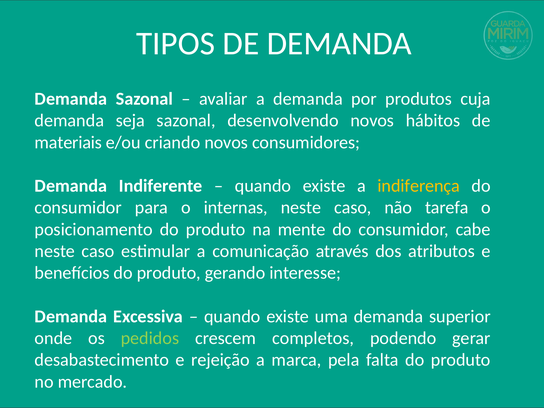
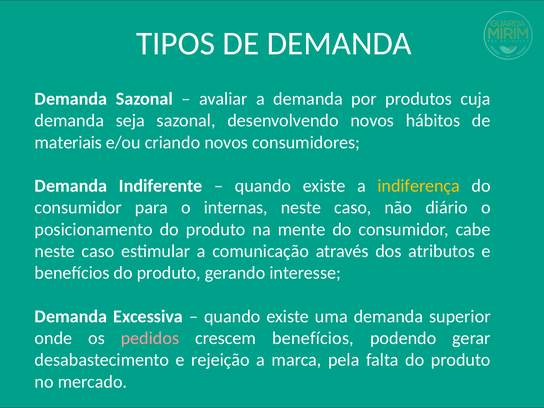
tarefa: tarefa -> diário
pedidos colour: light green -> pink
crescem completos: completos -> benefícios
